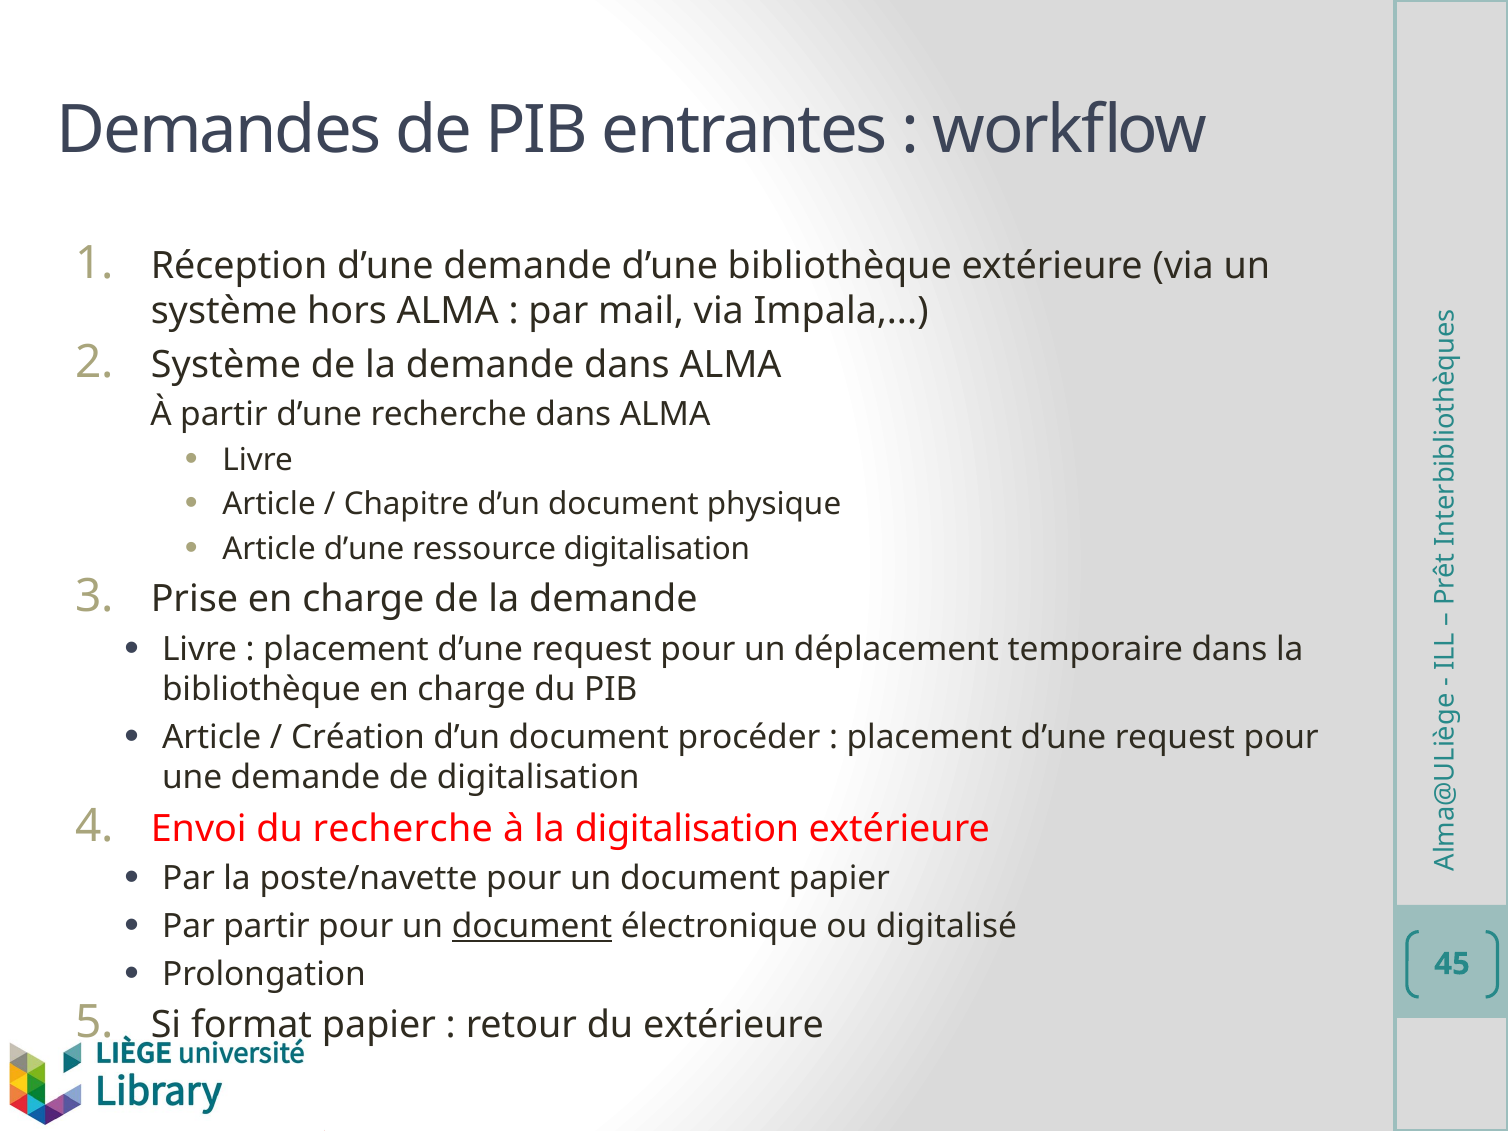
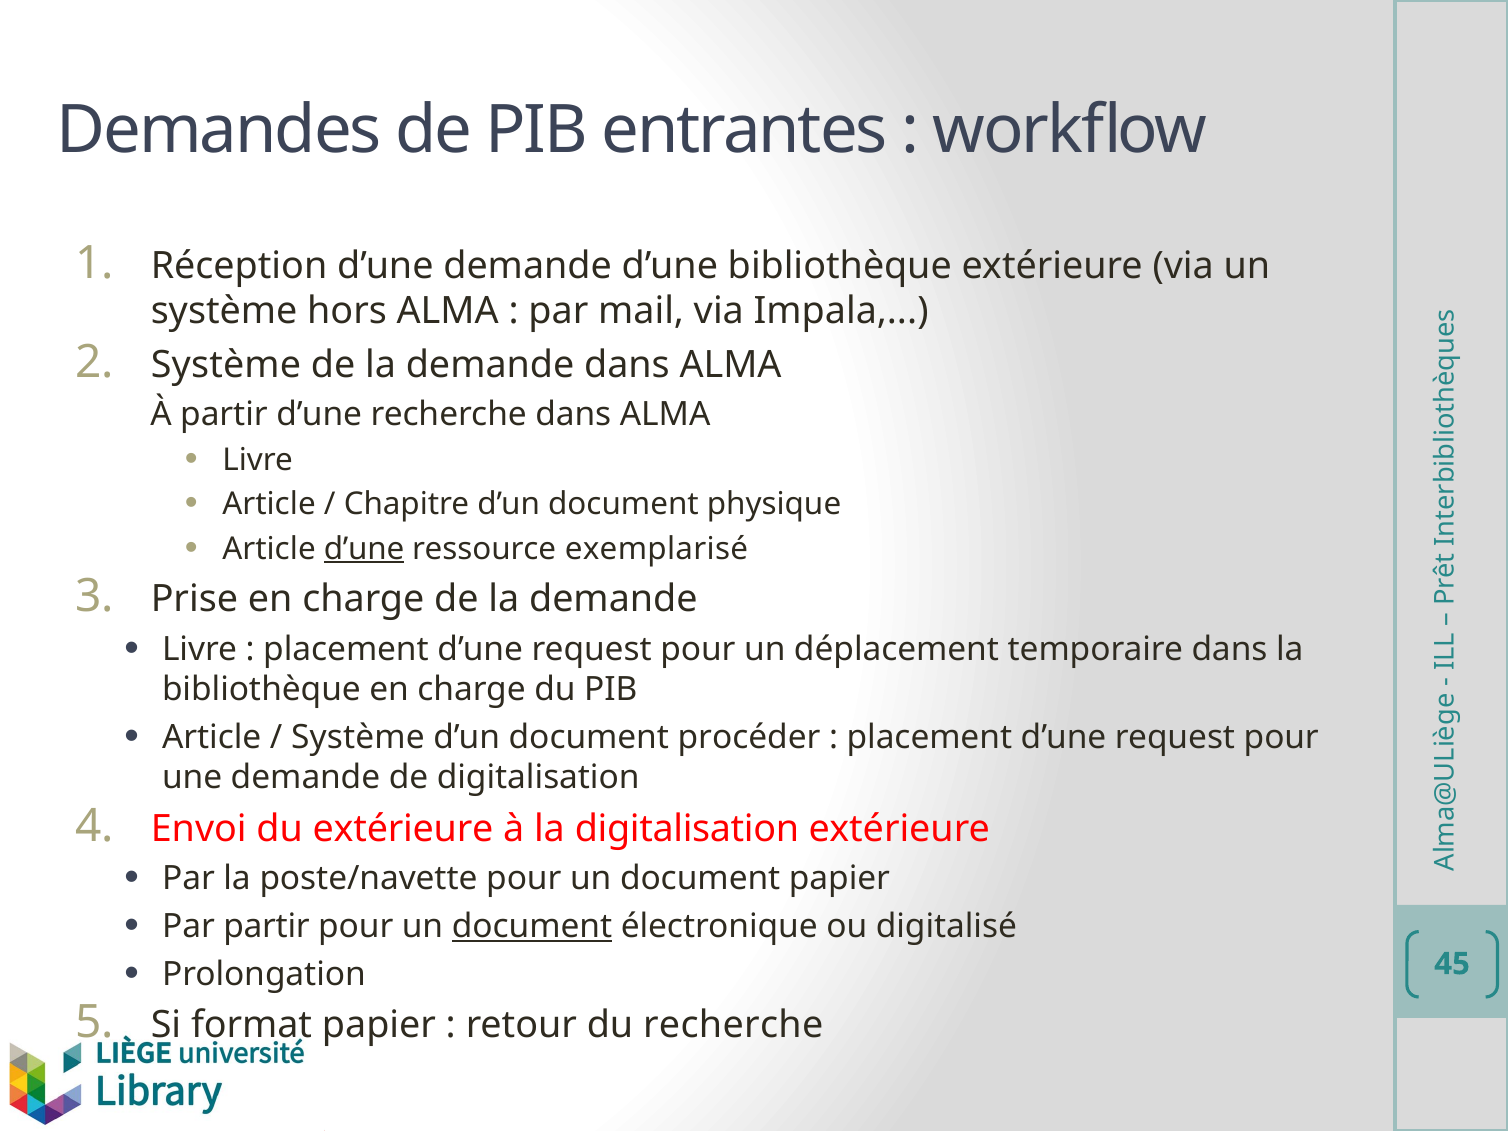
d’une at (364, 549) underline: none -> present
ressource digitalisation: digitalisation -> exemplarisé
Création at (358, 737): Création -> Système
du recherche: recherche -> extérieure
du extérieure: extérieure -> recherche
